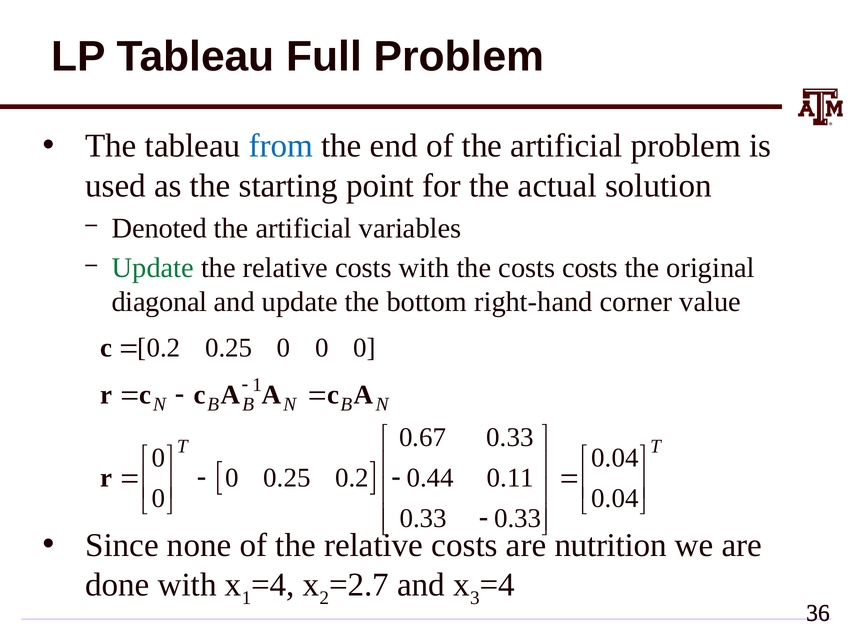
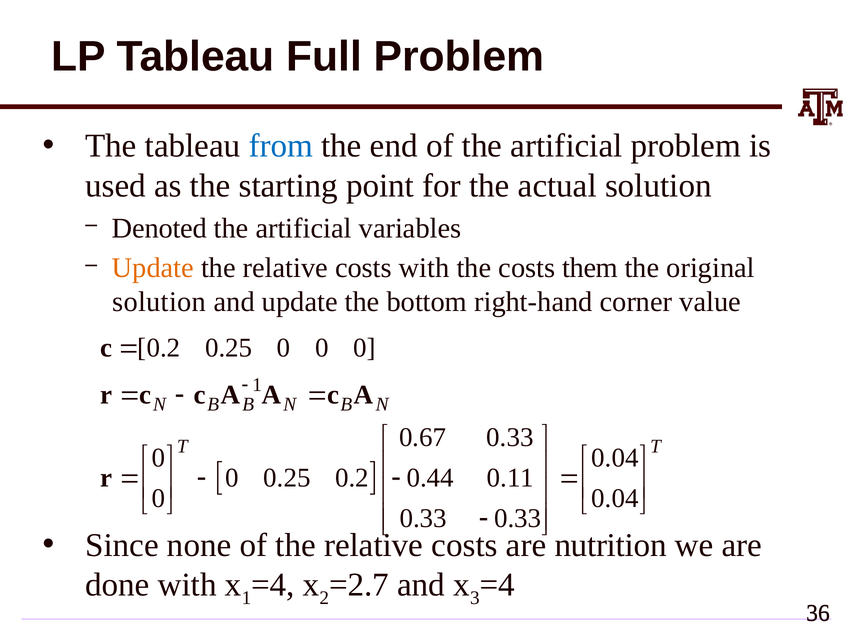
Update at (153, 268) colour: green -> orange
costs costs: costs -> them
diagonal at (159, 302): diagonal -> solution
